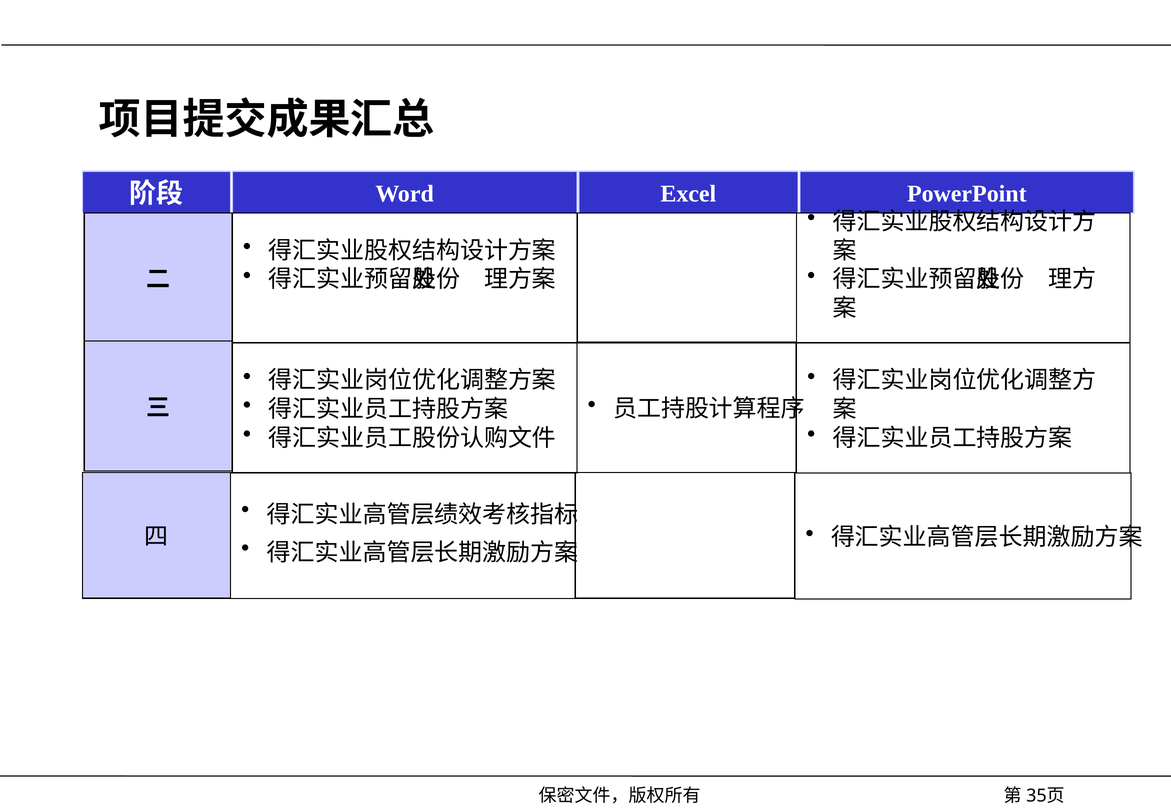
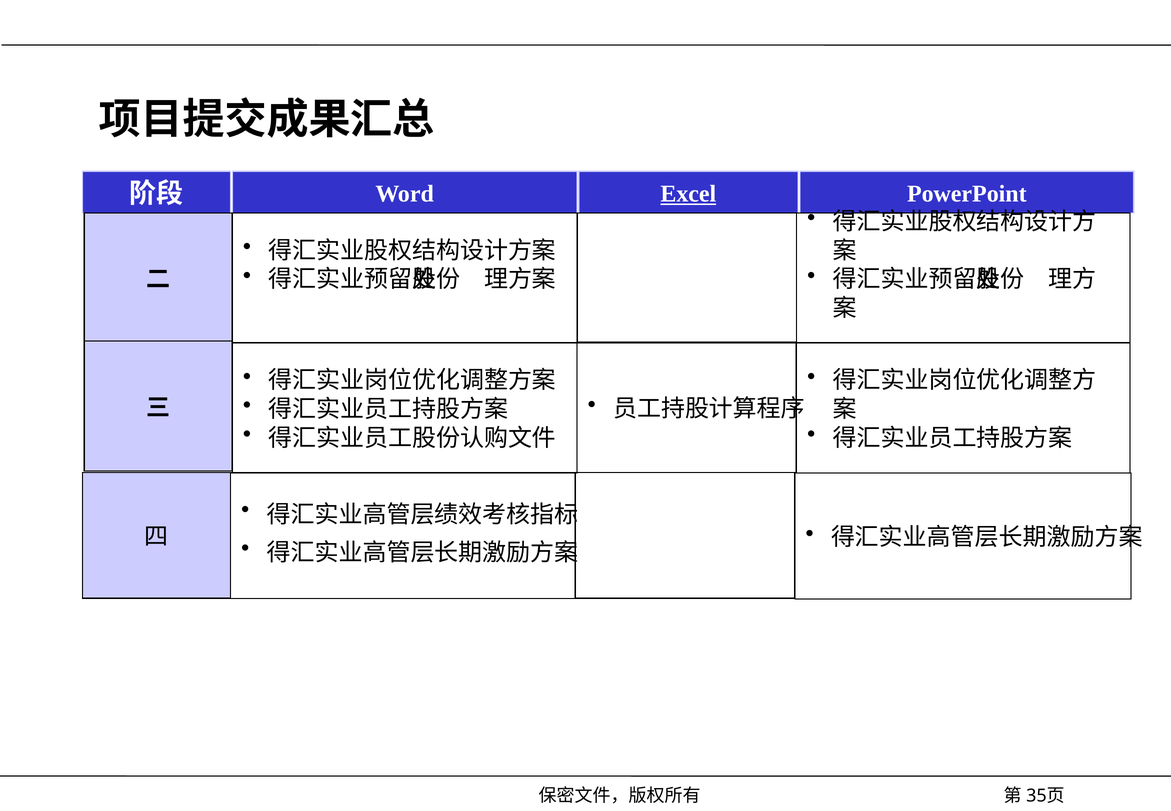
Excel underline: none -> present
